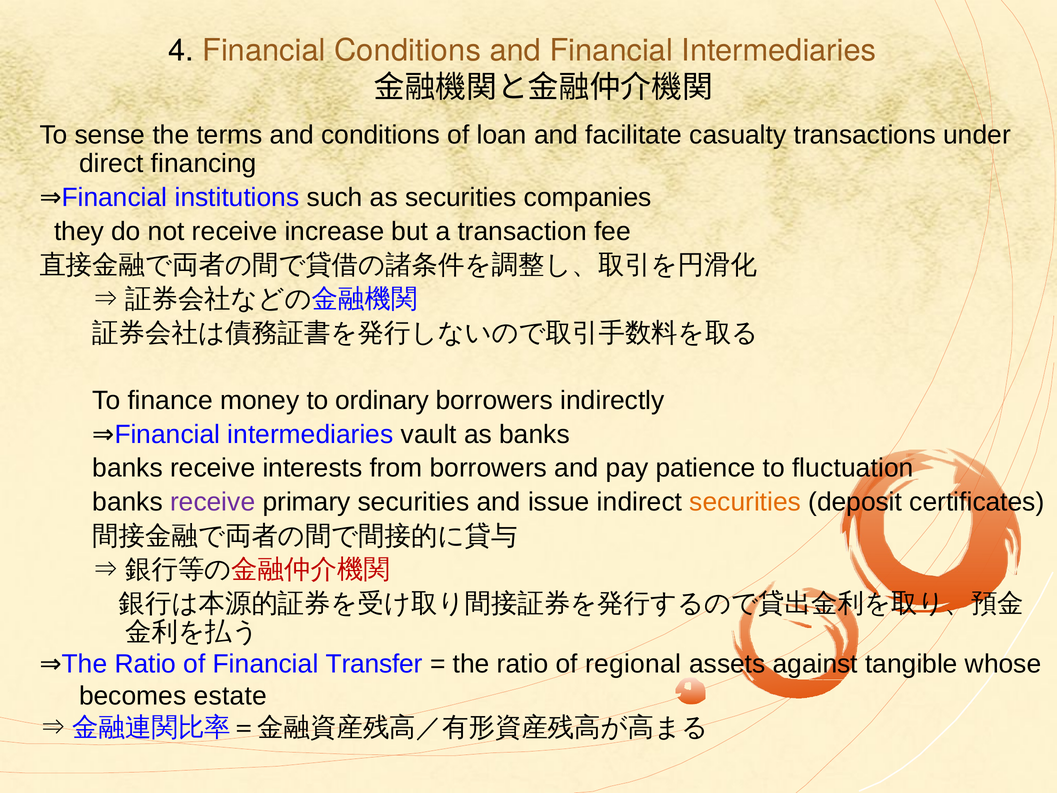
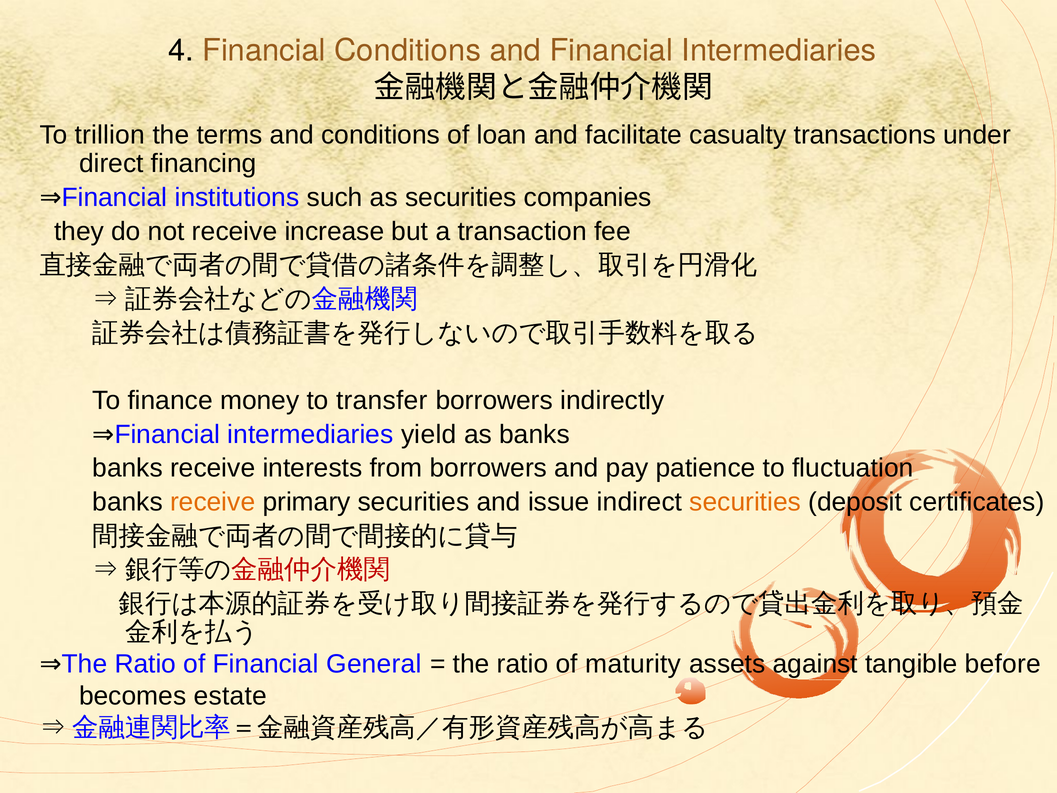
sense: sense -> trillion
ordinary: ordinary -> transfer
vault: vault -> yield
receive at (213, 502) colour: purple -> orange
Transfer: Transfer -> General
regional: regional -> maturity
whose: whose -> before
